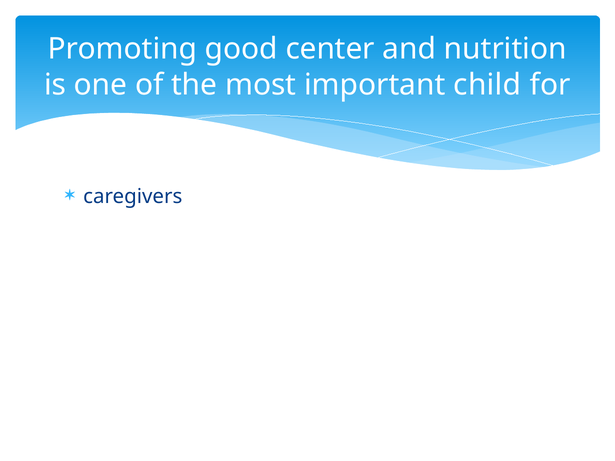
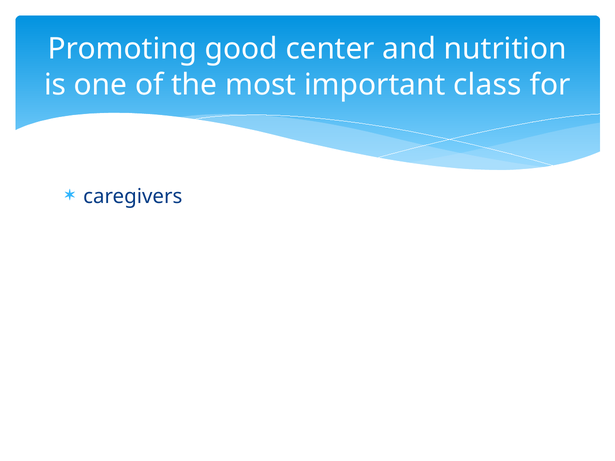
child: child -> class
